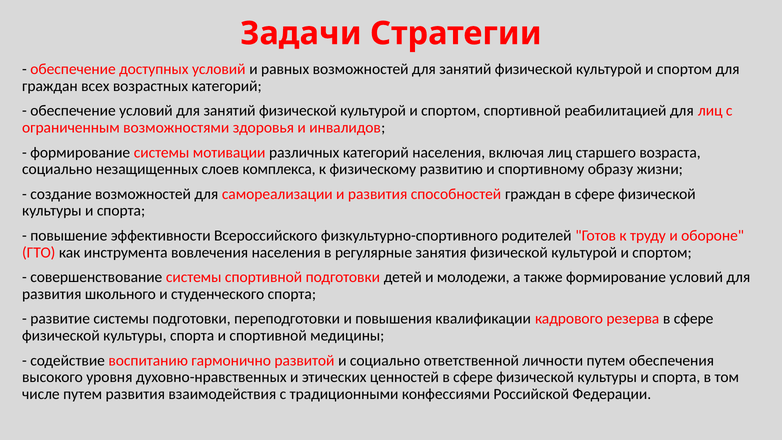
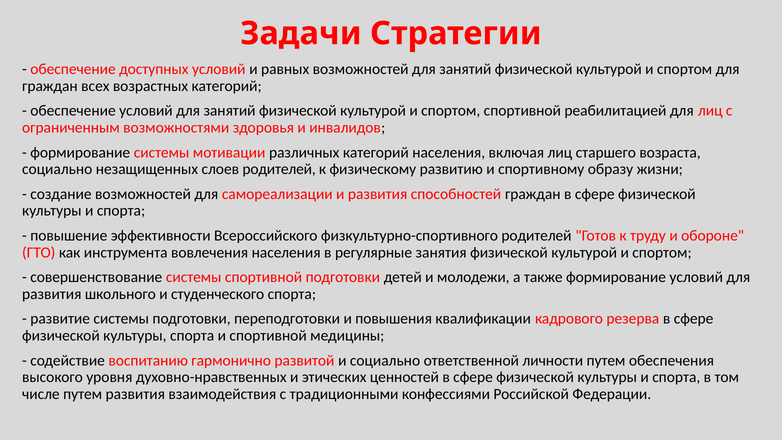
слоев комплекса: комплекса -> родителей
